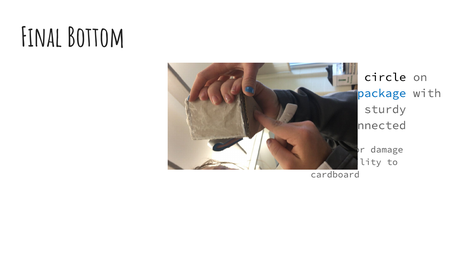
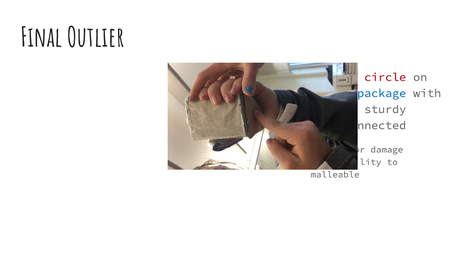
Final Bottom: Bottom -> Outlier
circle colour: black -> red
cardboard: cardboard -> malleable
